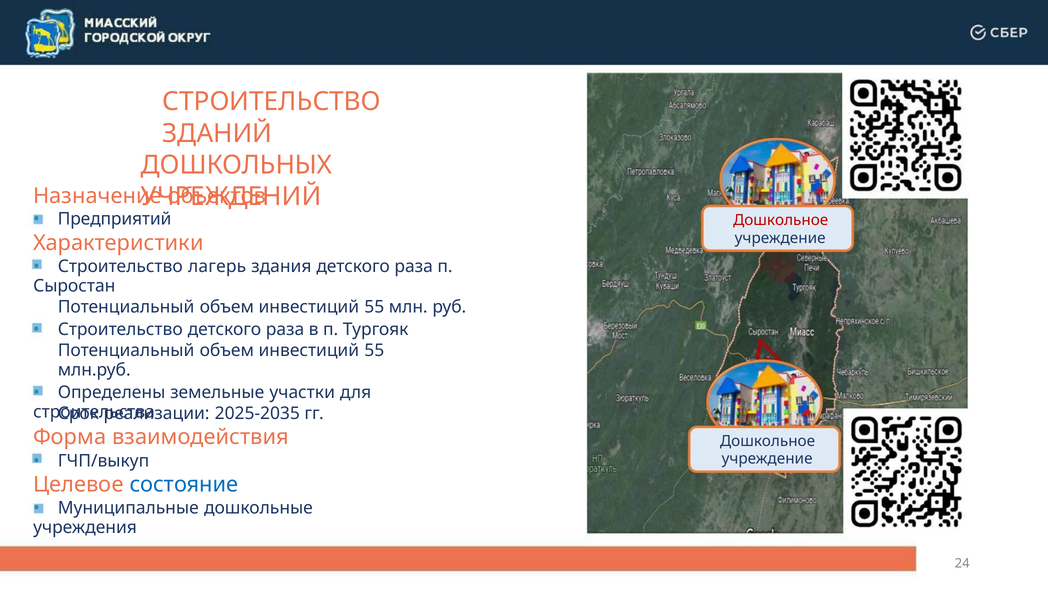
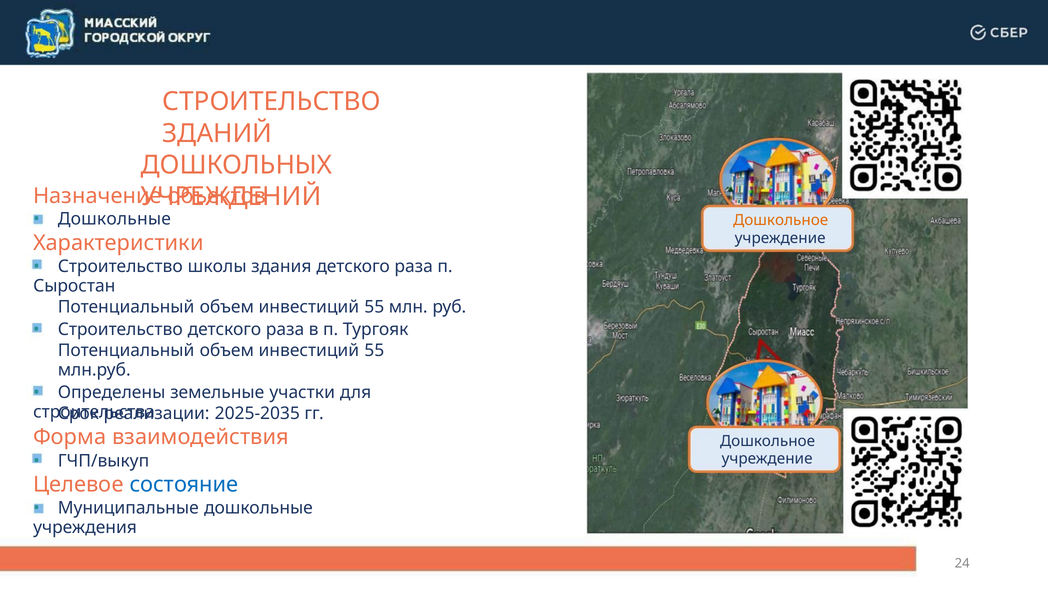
Предприятий at (115, 219): Предприятий -> Дошкольные
Дошкольное at (781, 220) colour: red -> orange
лагерь: лагерь -> школы
